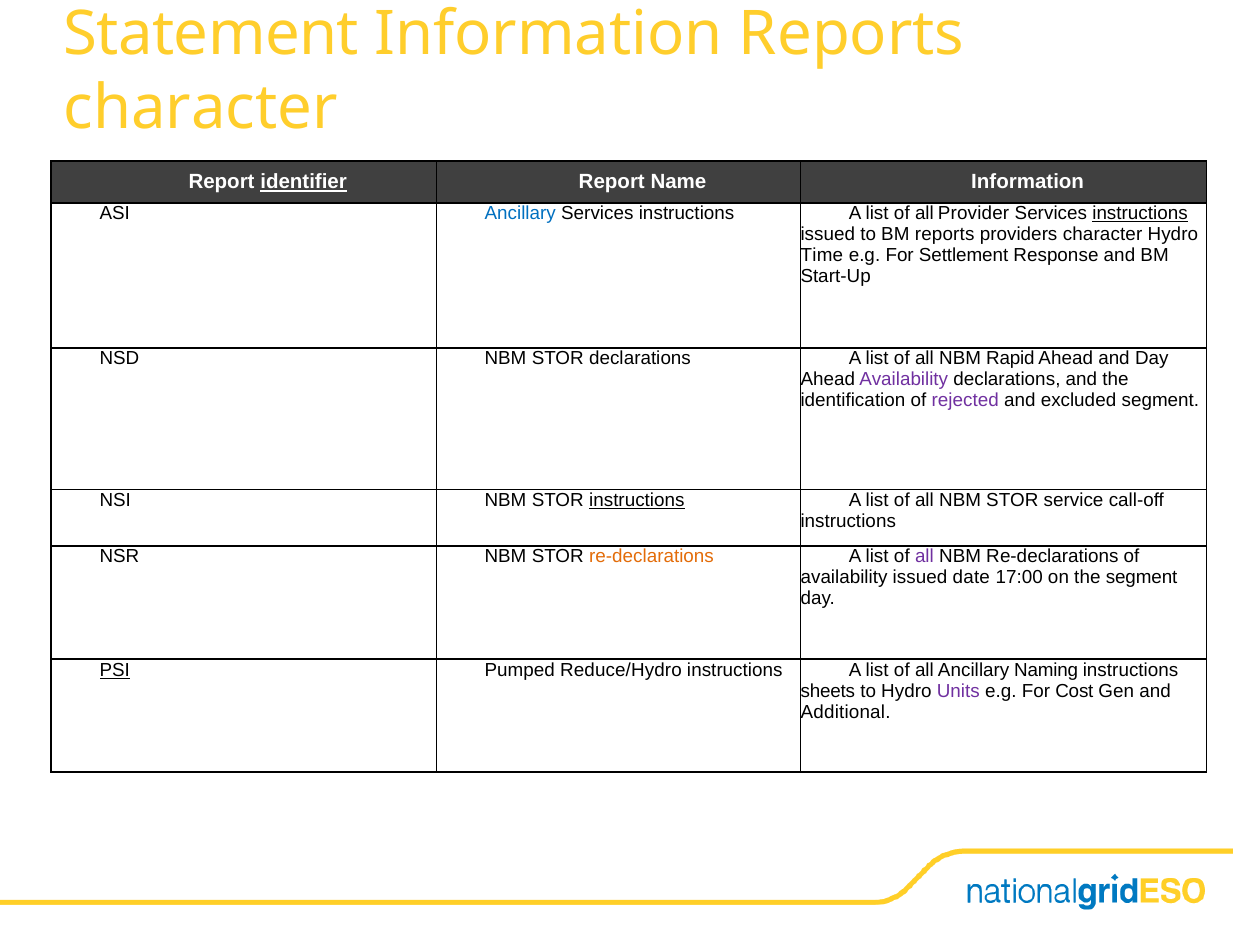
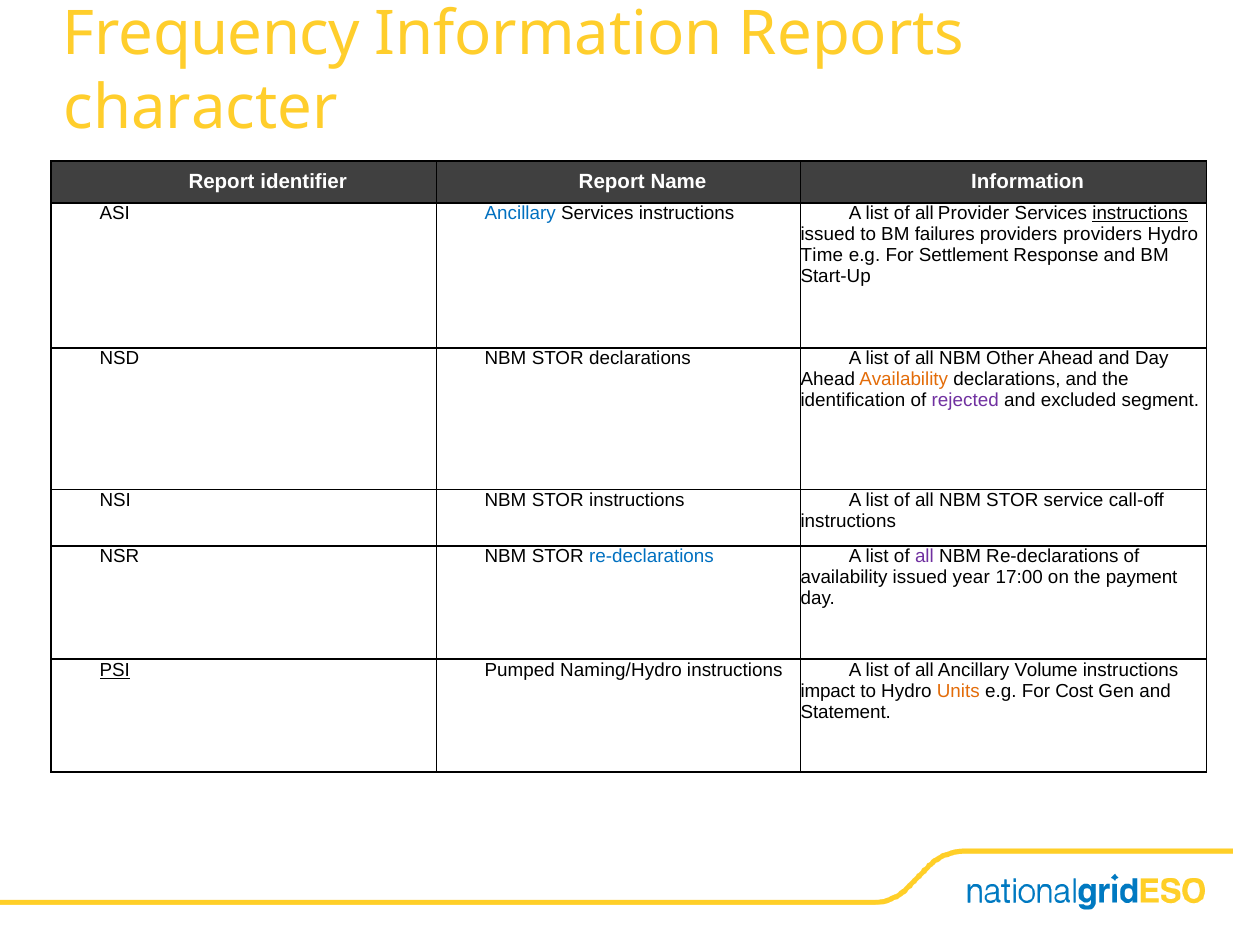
Statement: Statement -> Frequency
identifier underline: present -> none
BM reports: reports -> failures
providers character: character -> providers
Rapid: Rapid -> Other
Availability at (904, 380) colour: purple -> orange
instructions at (637, 500) underline: present -> none
re-declarations at (651, 557) colour: orange -> blue
date: date -> year
the segment: segment -> payment
Reduce/Hydro: Reduce/Hydro -> Naming/Hydro
Naming: Naming -> Volume
sheets: sheets -> impact
Units colour: purple -> orange
Additional: Additional -> Statement
